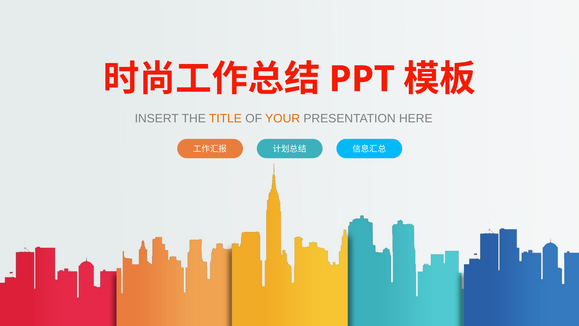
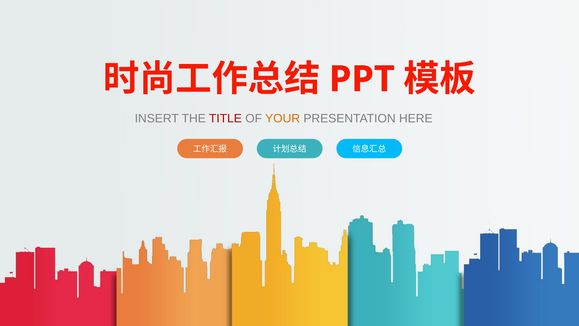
TITLE colour: orange -> red
